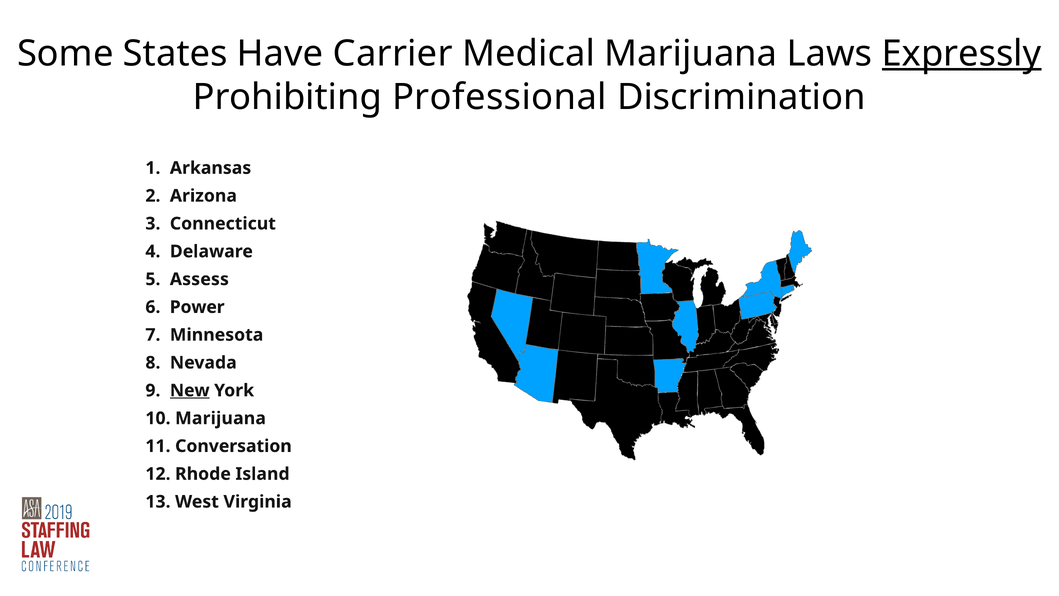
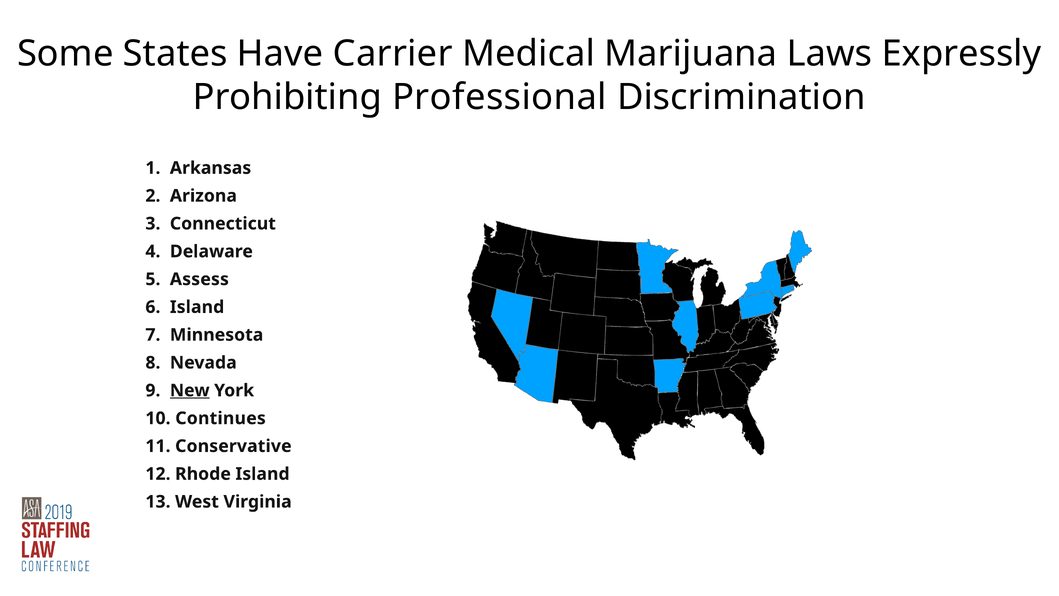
Expressly underline: present -> none
Power at (197, 307): Power -> Island
Marijuana at (221, 418): Marijuana -> Continues
Conversation: Conversation -> Conservative
